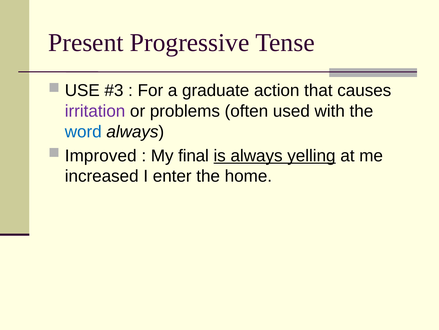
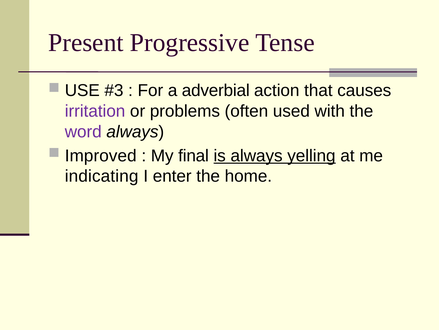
graduate: graduate -> adverbial
word colour: blue -> purple
increased: increased -> indicating
